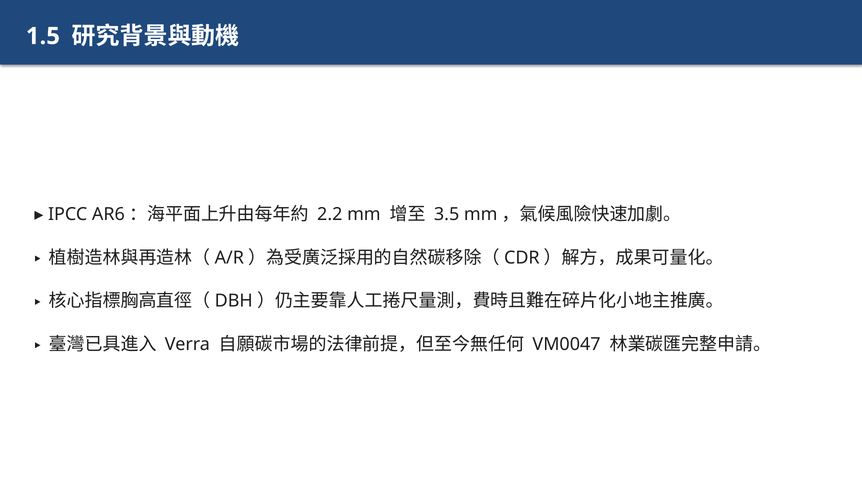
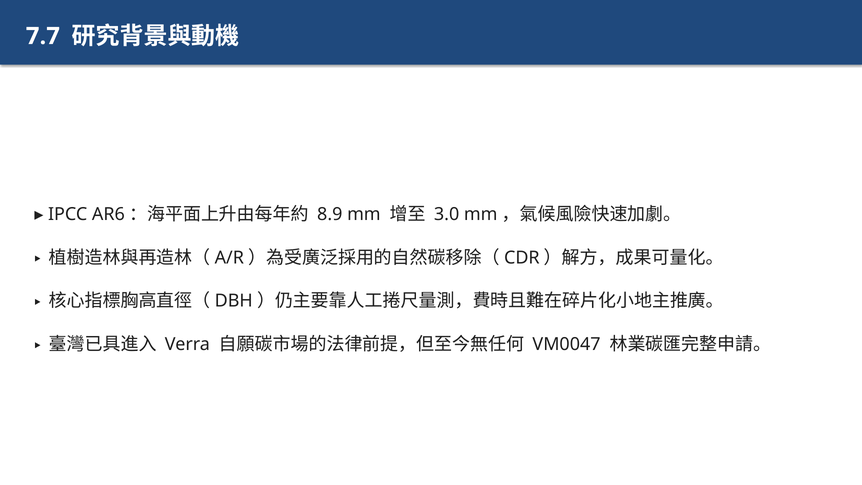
1.5: 1.5 -> 7.7
2.2: 2.2 -> 8.9
3.5: 3.5 -> 3.0
